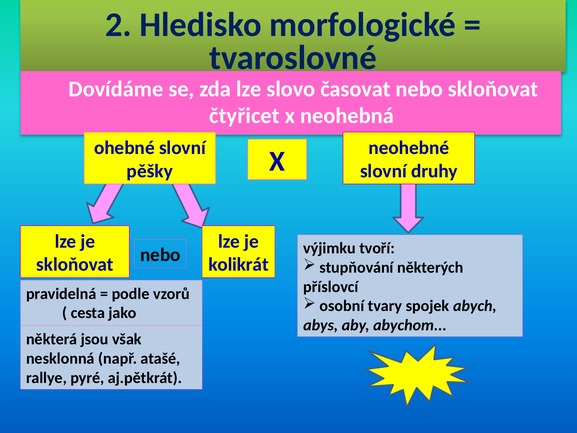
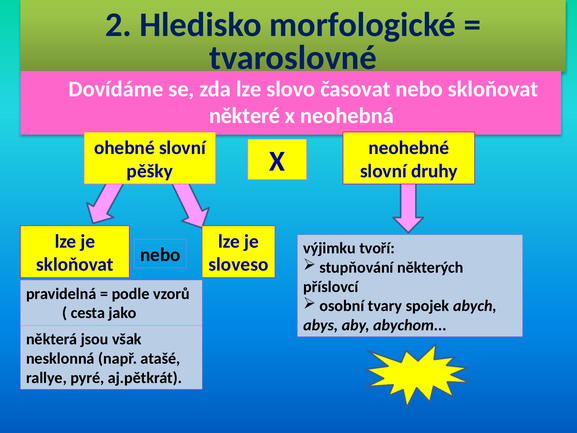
čtyřicet: čtyřicet -> některé
kolikrát: kolikrát -> sloveso
